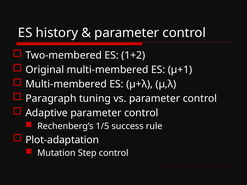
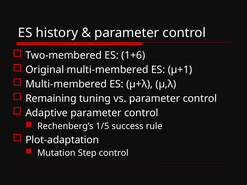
1+2: 1+2 -> 1+6
Paragraph: Paragraph -> Remaining
